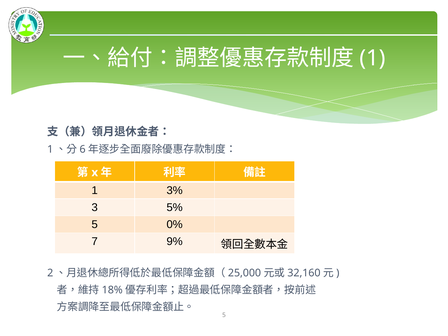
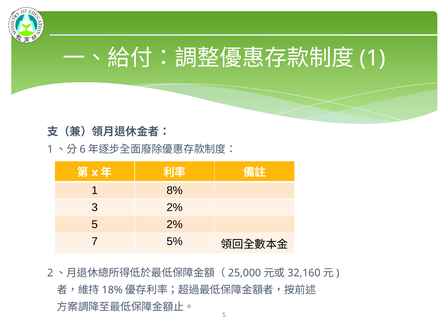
3%: 3% -> 8%
3 5%: 5% -> 2%
5 0%: 0% -> 2%
9%: 9% -> 5%
